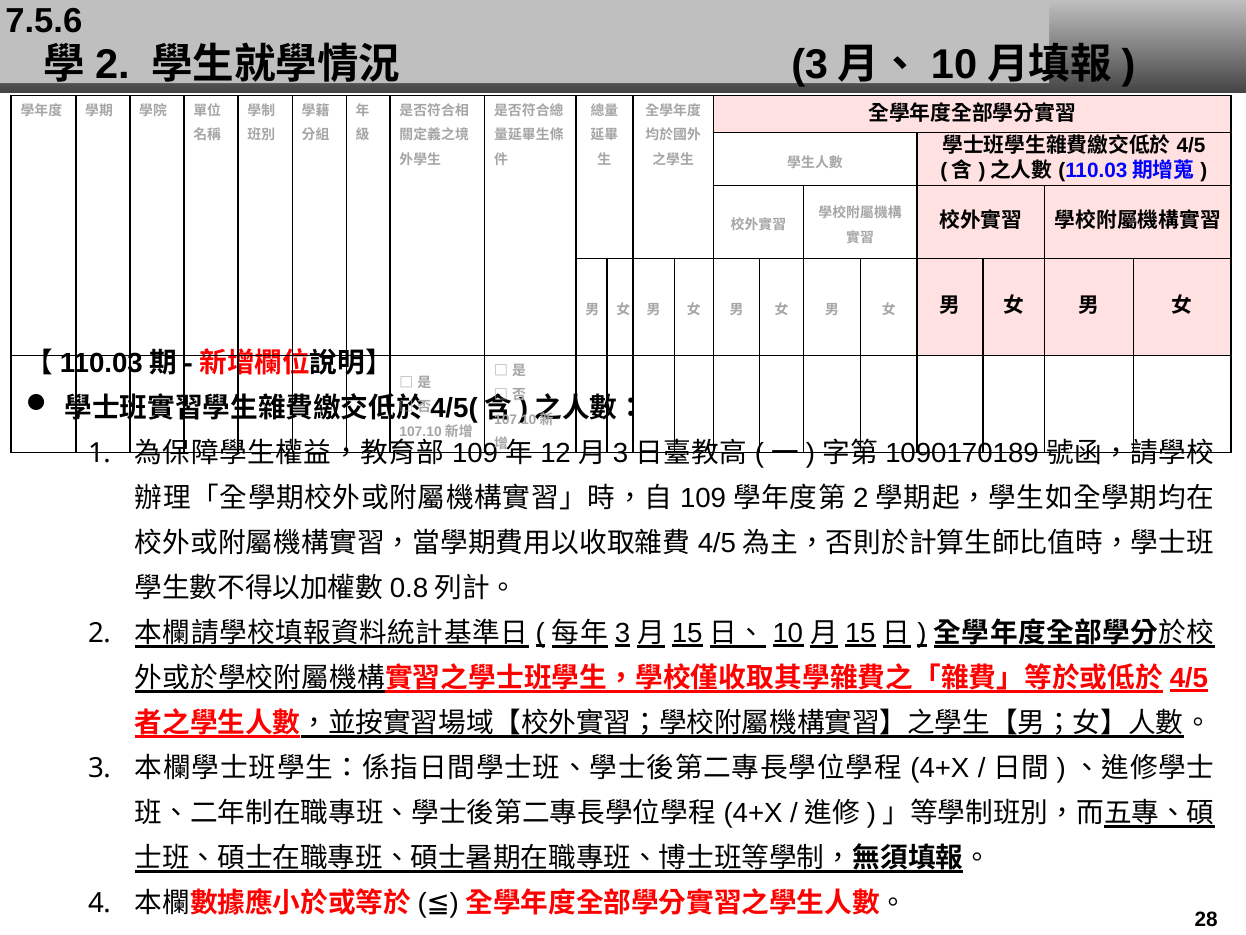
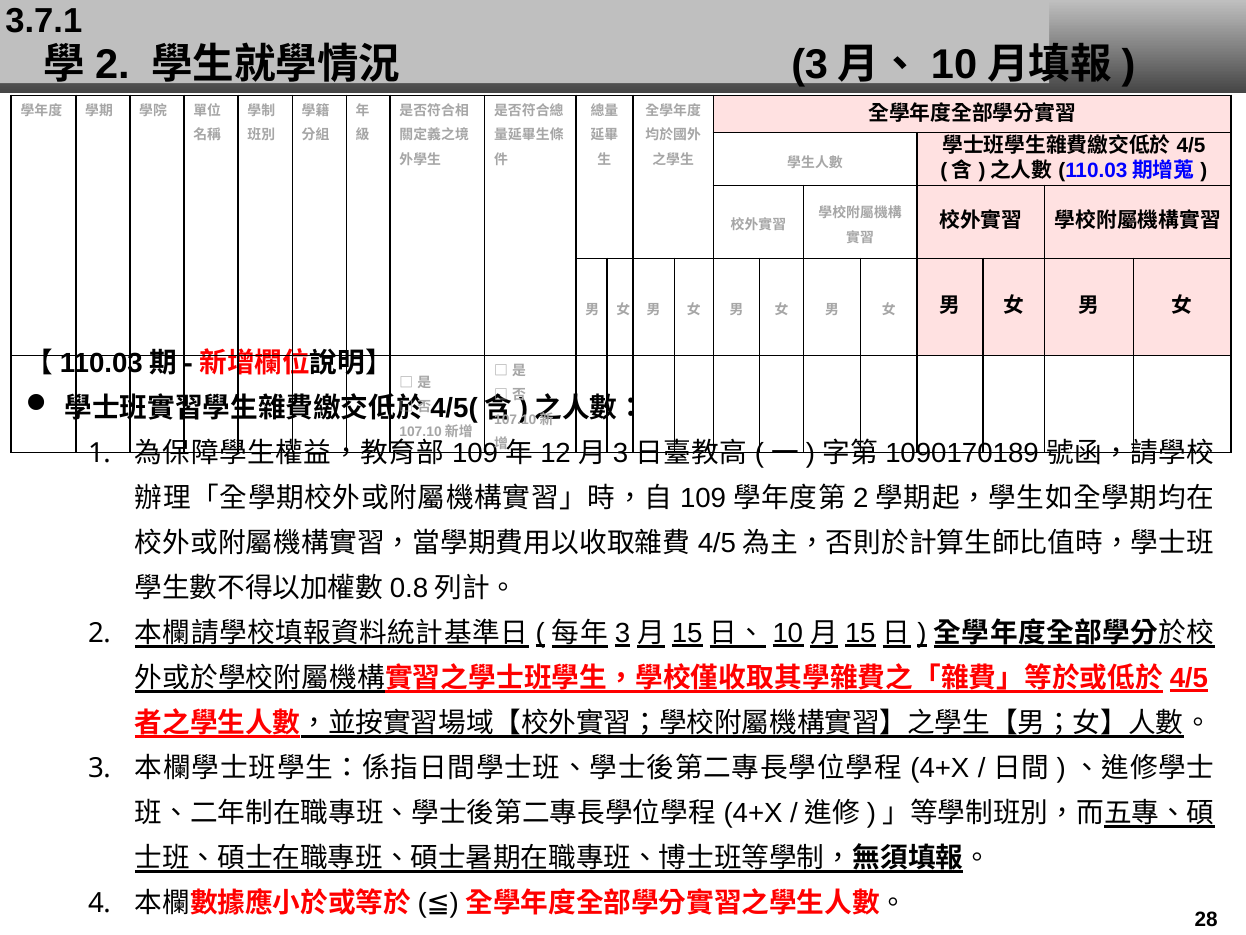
7.5.6: 7.5.6 -> 3.7.1
